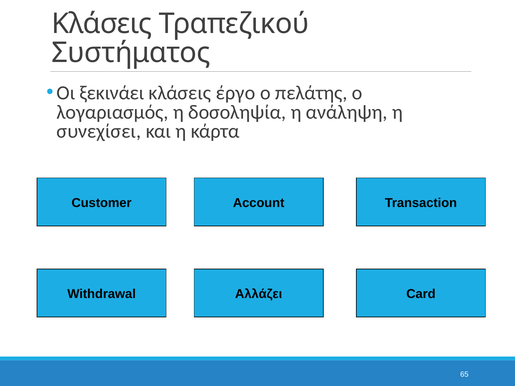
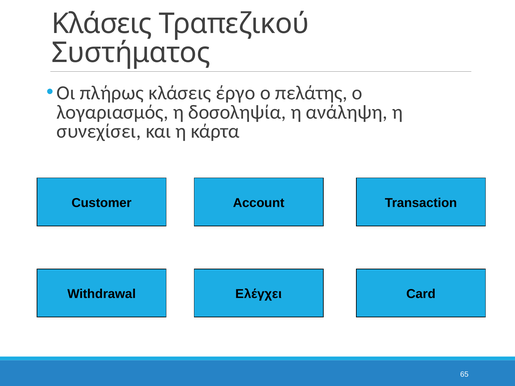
ξεκινάει: ξεκινάει -> πλήρως
Αλλάζει: Αλλάζει -> Ελέγχει
